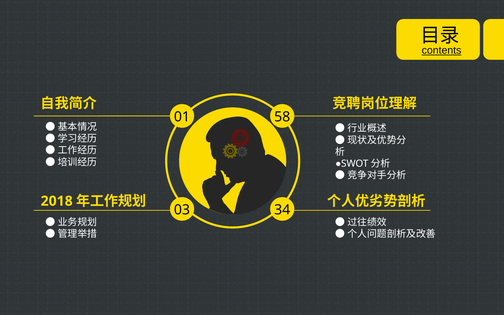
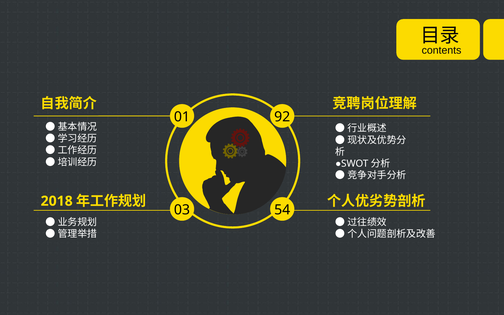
contents underline: present -> none
58: 58 -> 92
34: 34 -> 54
